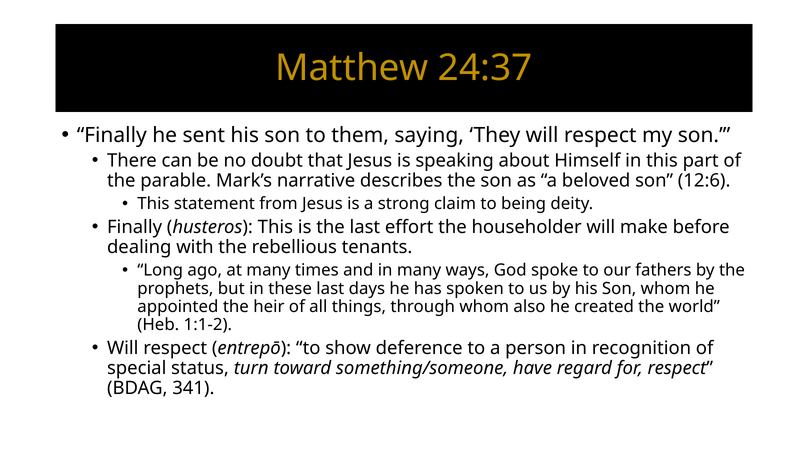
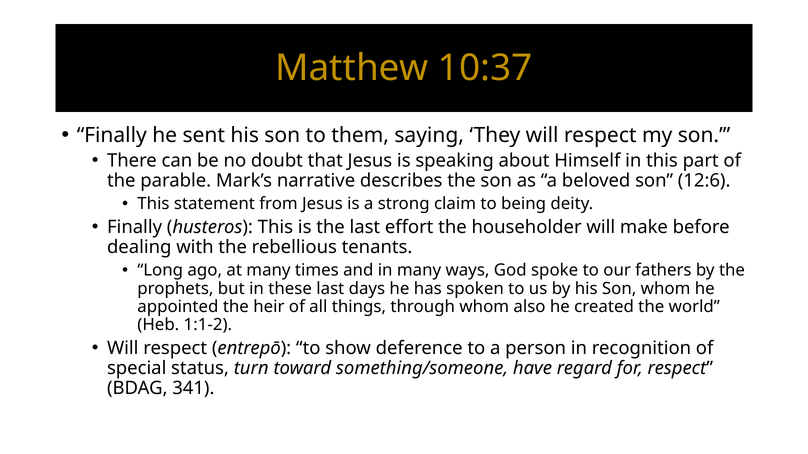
24:37: 24:37 -> 10:37
